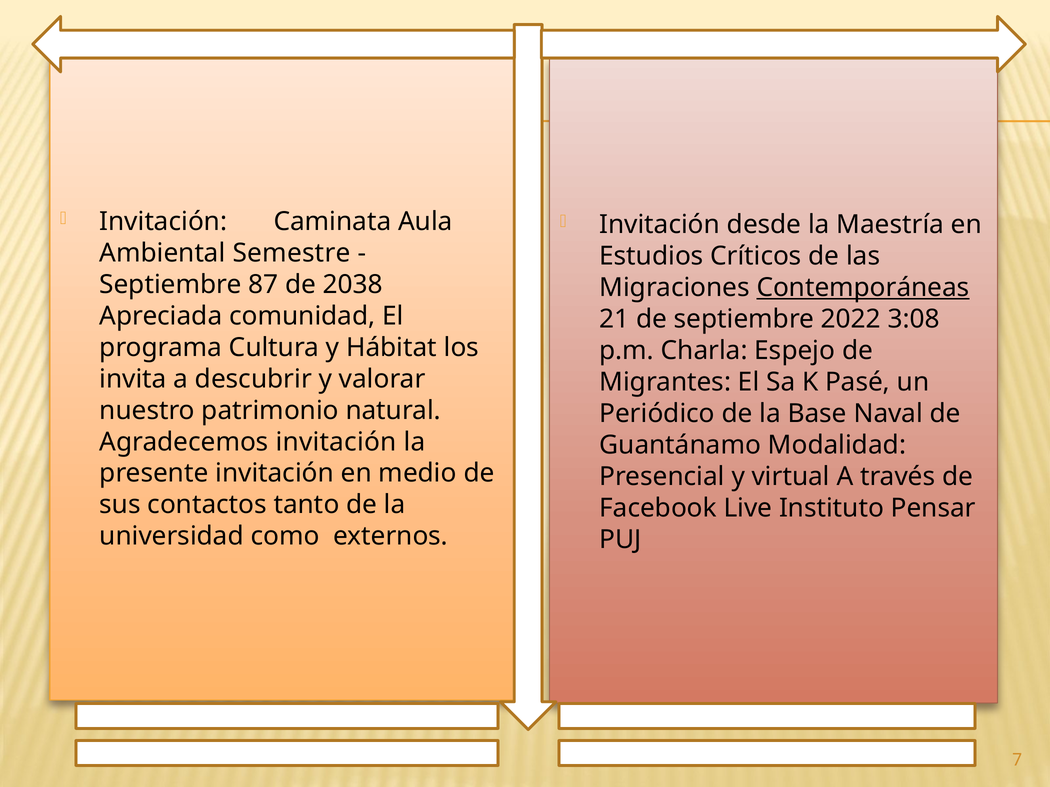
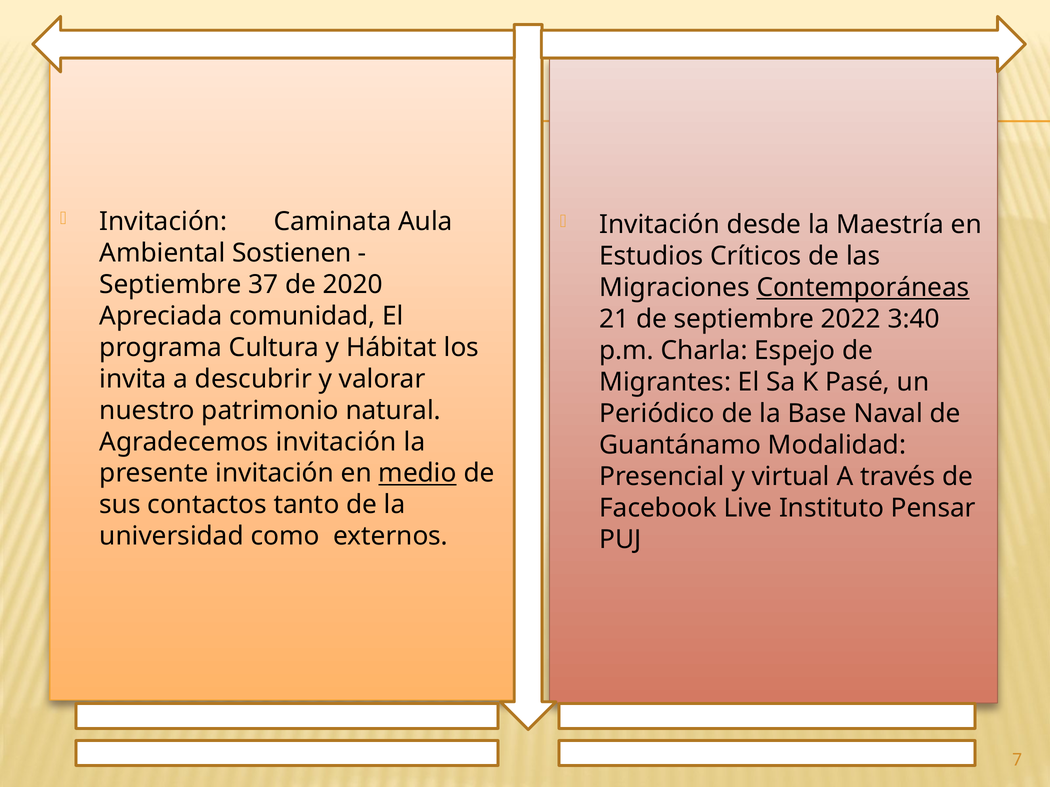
Semestre: Semestre -> Sostienen
87: 87 -> 37
2038: 2038 -> 2020
3:08: 3:08 -> 3:40
medio underline: none -> present
